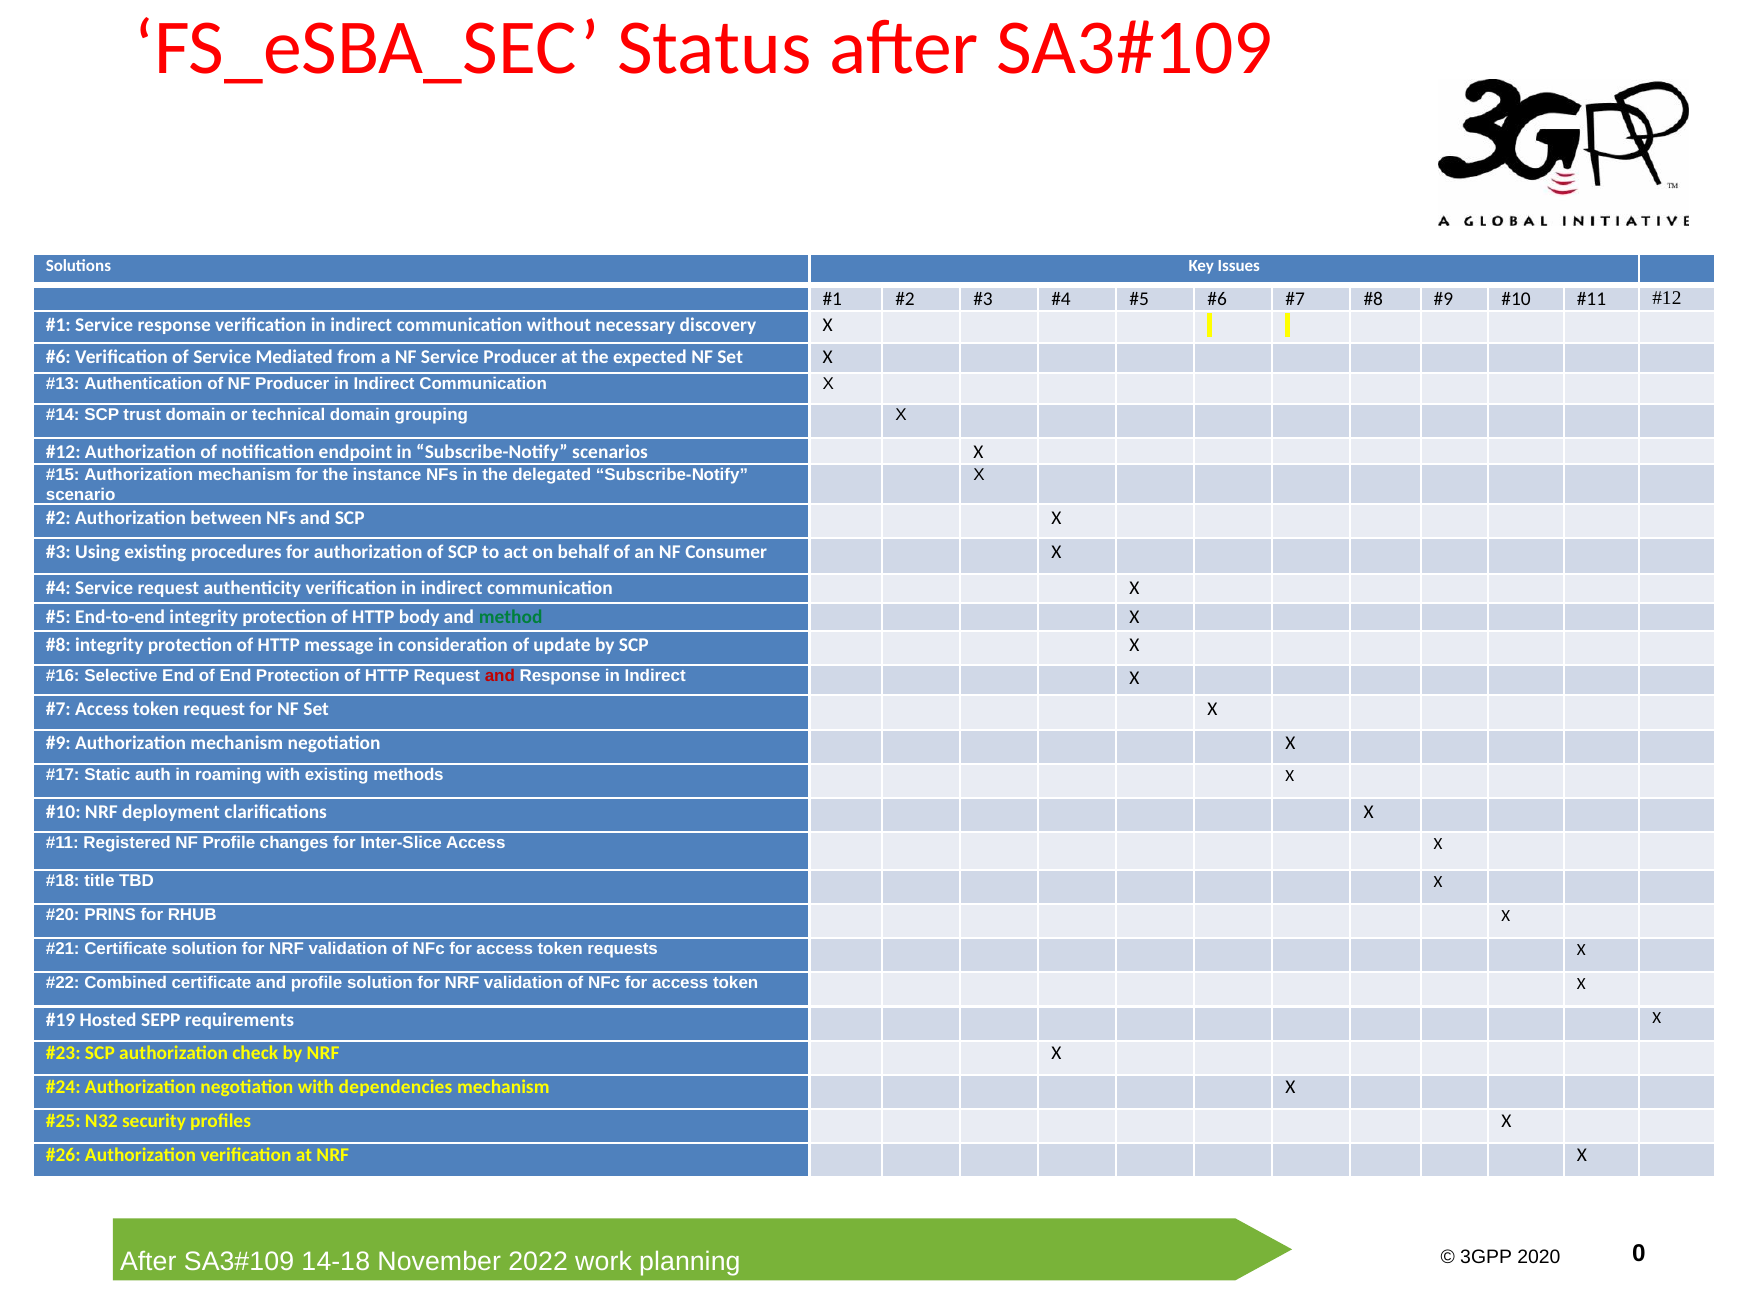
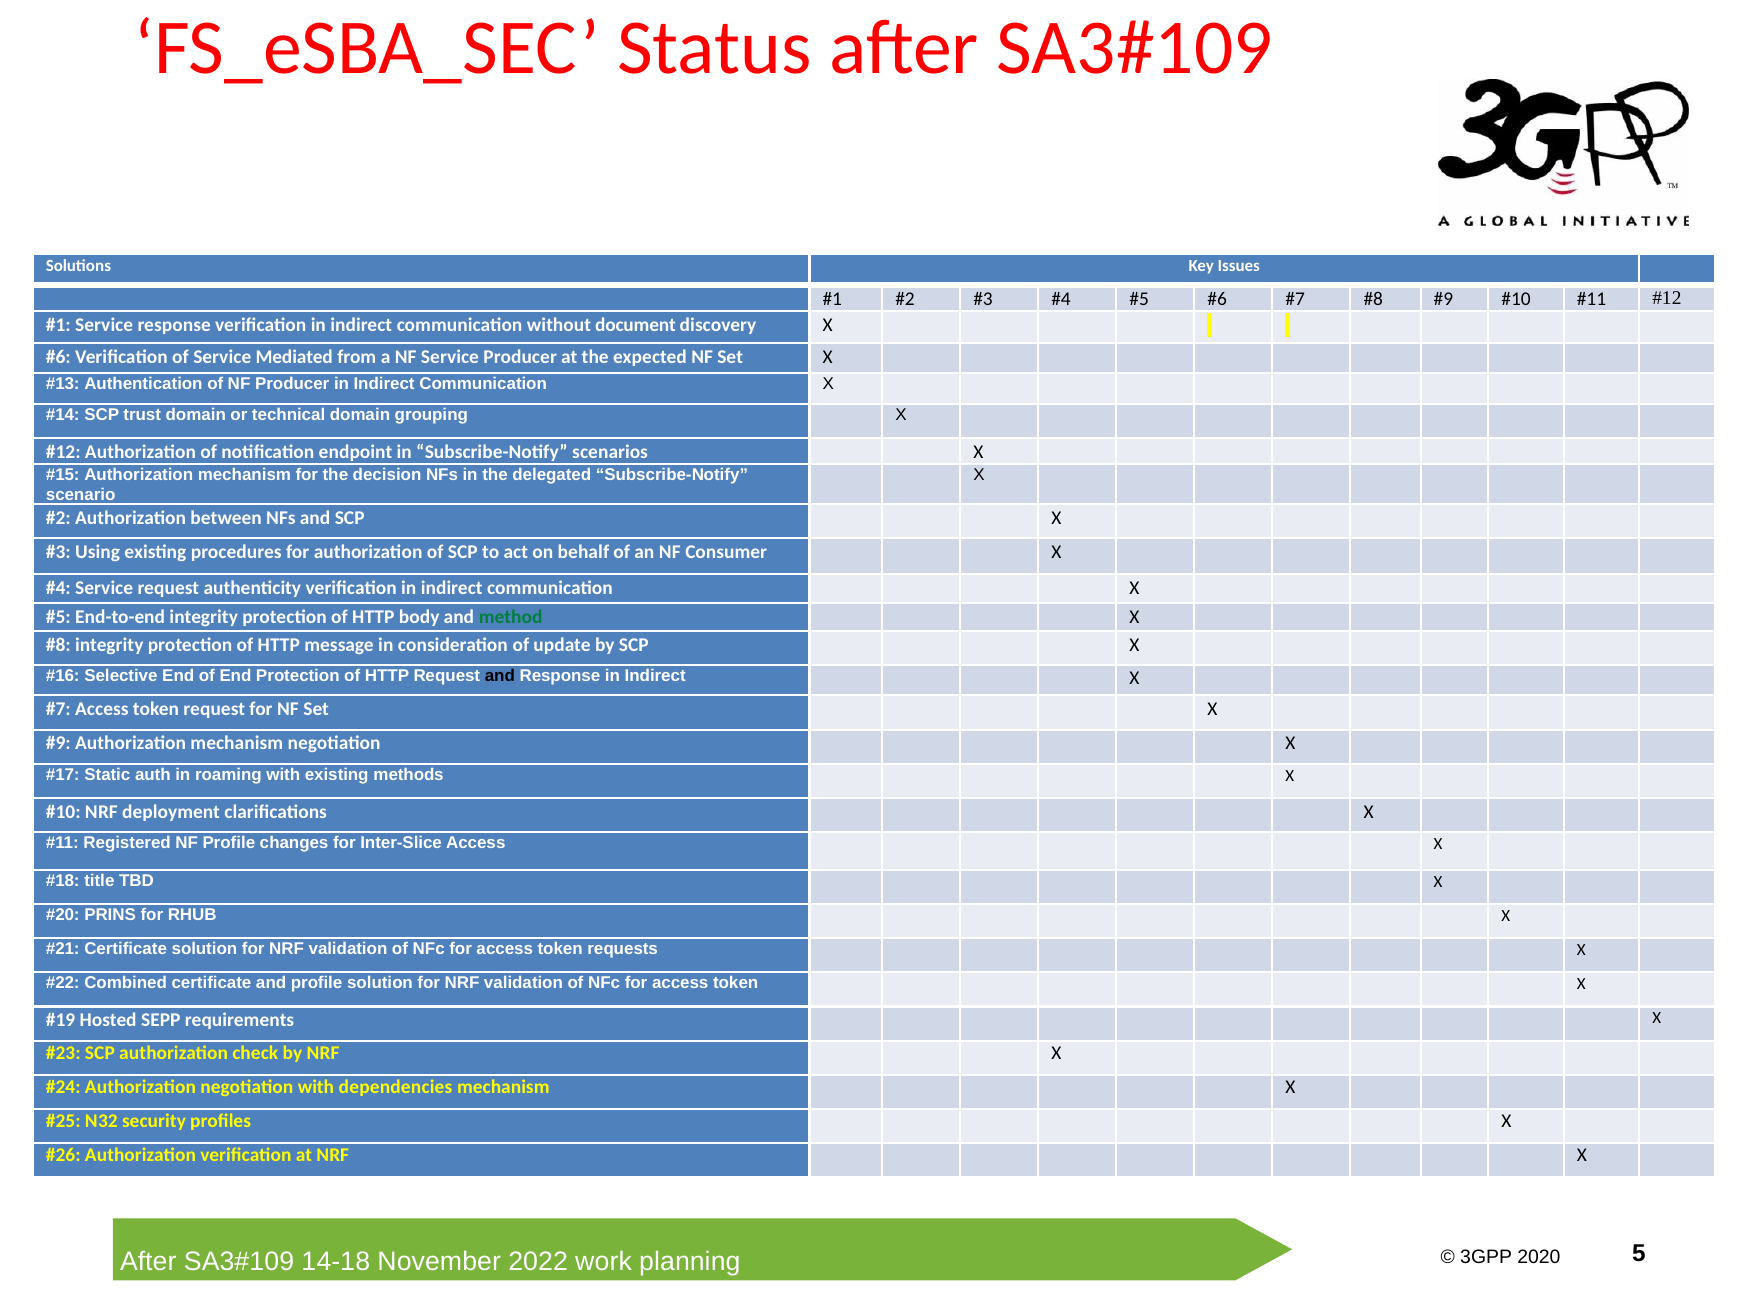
necessary: necessary -> document
instance: instance -> decision
and at (500, 676) colour: red -> black
0: 0 -> 5
